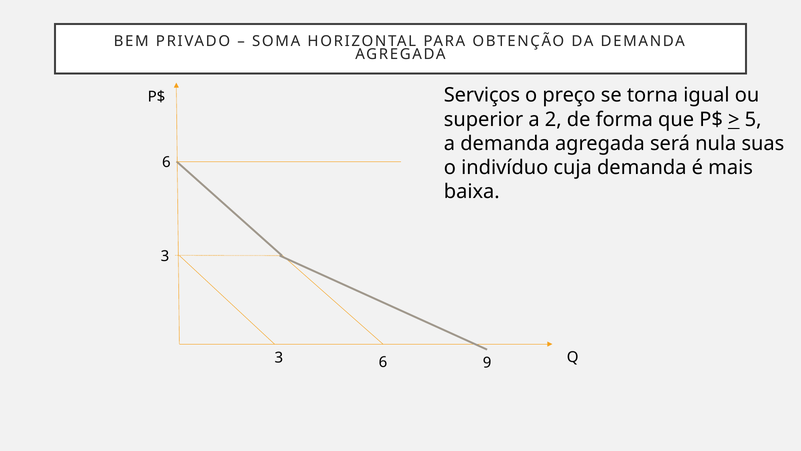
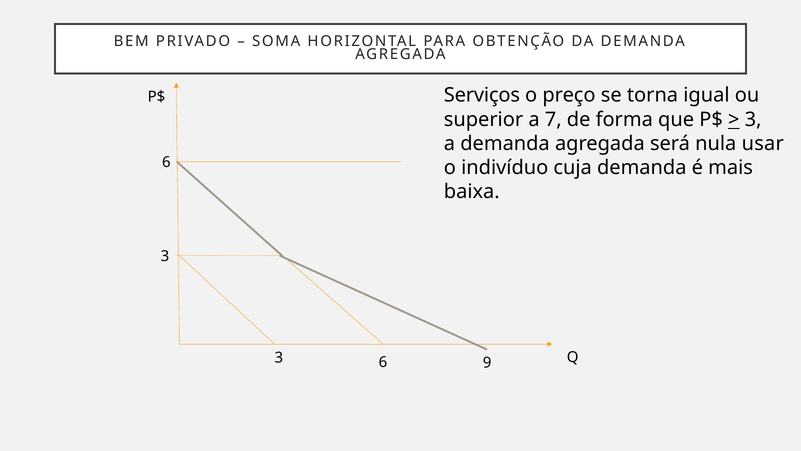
2: 2 -> 7
5 at (753, 119): 5 -> 3
suas: suas -> usar
